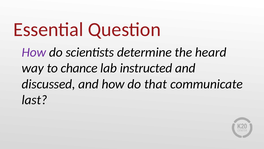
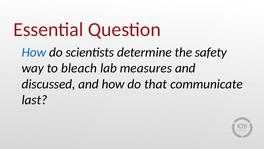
How at (34, 52) colour: purple -> blue
heard: heard -> safety
chance: chance -> bleach
instructed: instructed -> measures
